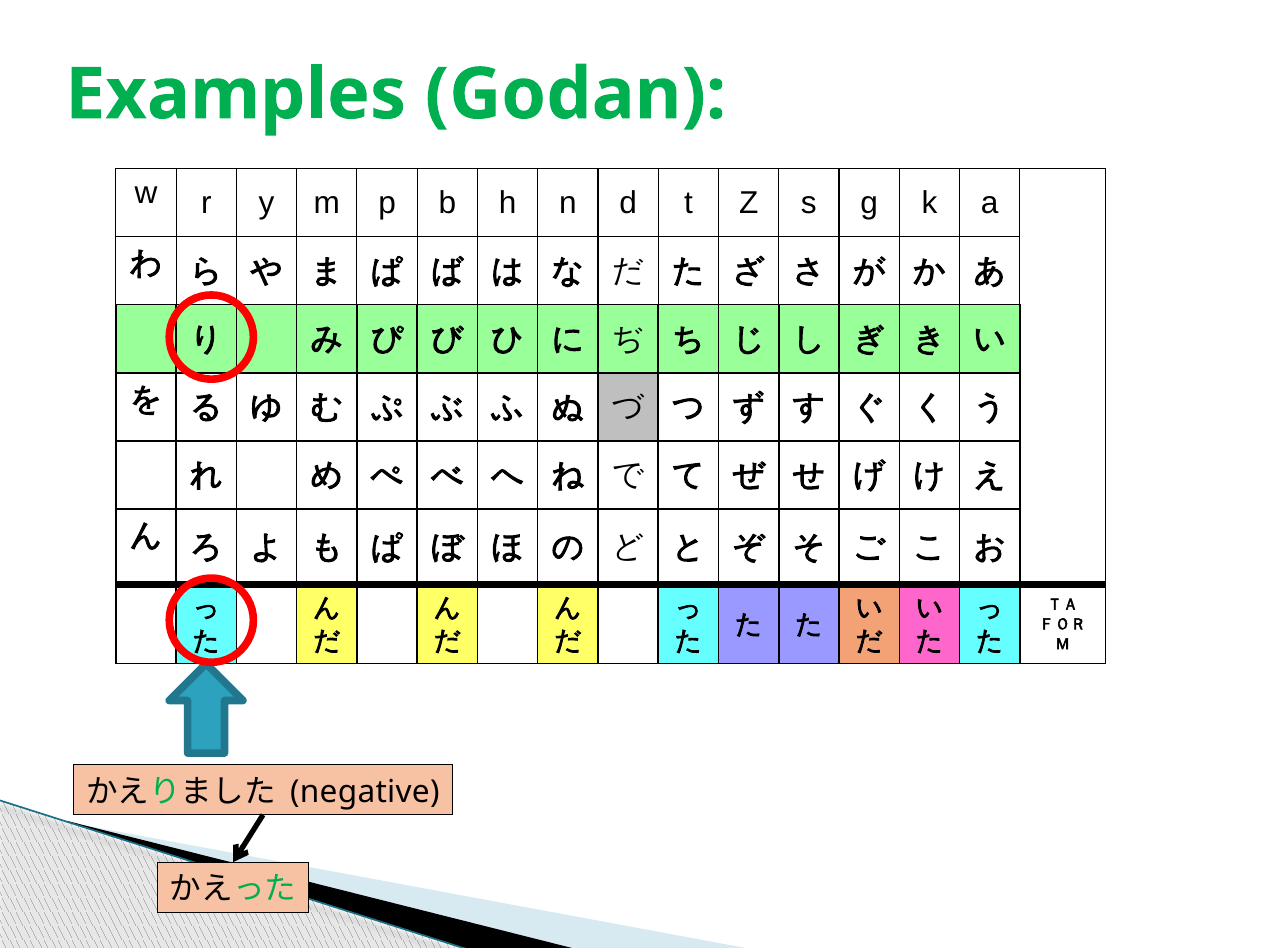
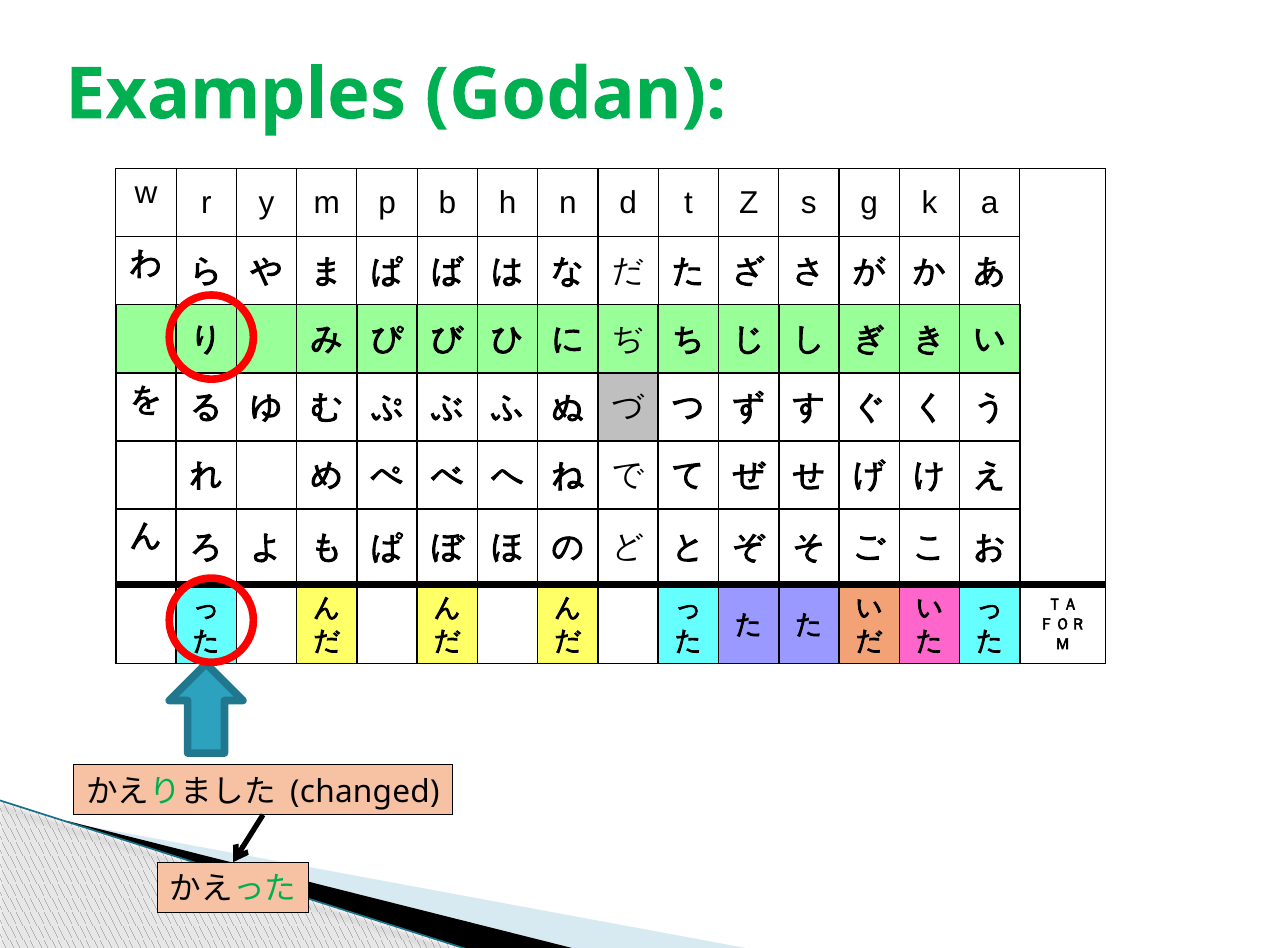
negative: negative -> changed
